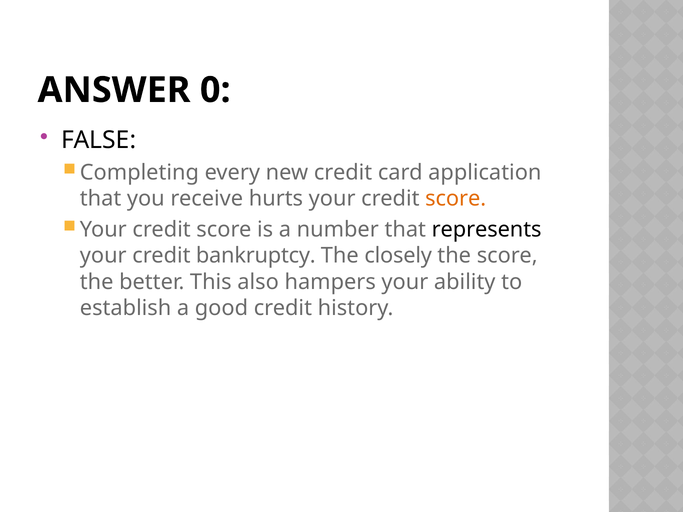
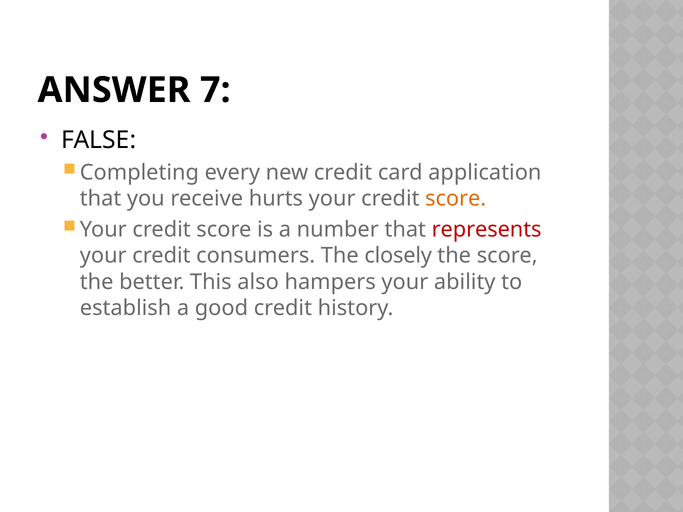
0: 0 -> 7
represents colour: black -> red
bankruptcy: bankruptcy -> consumers
